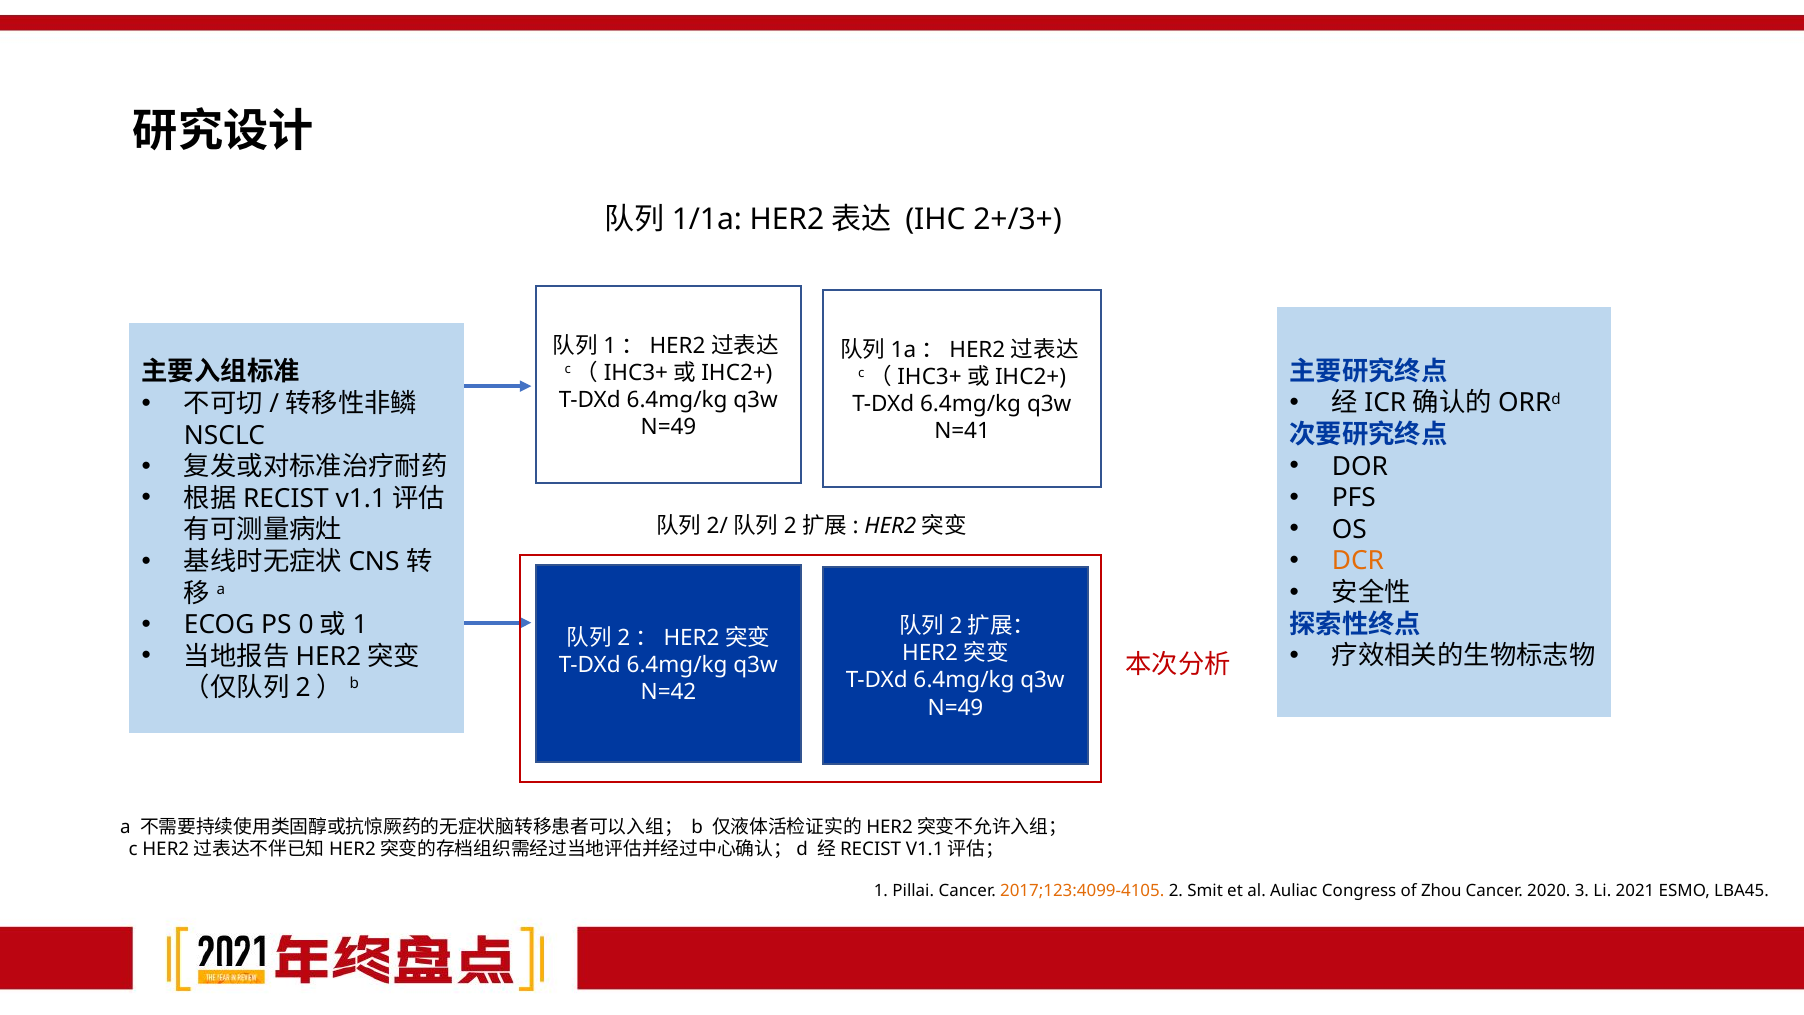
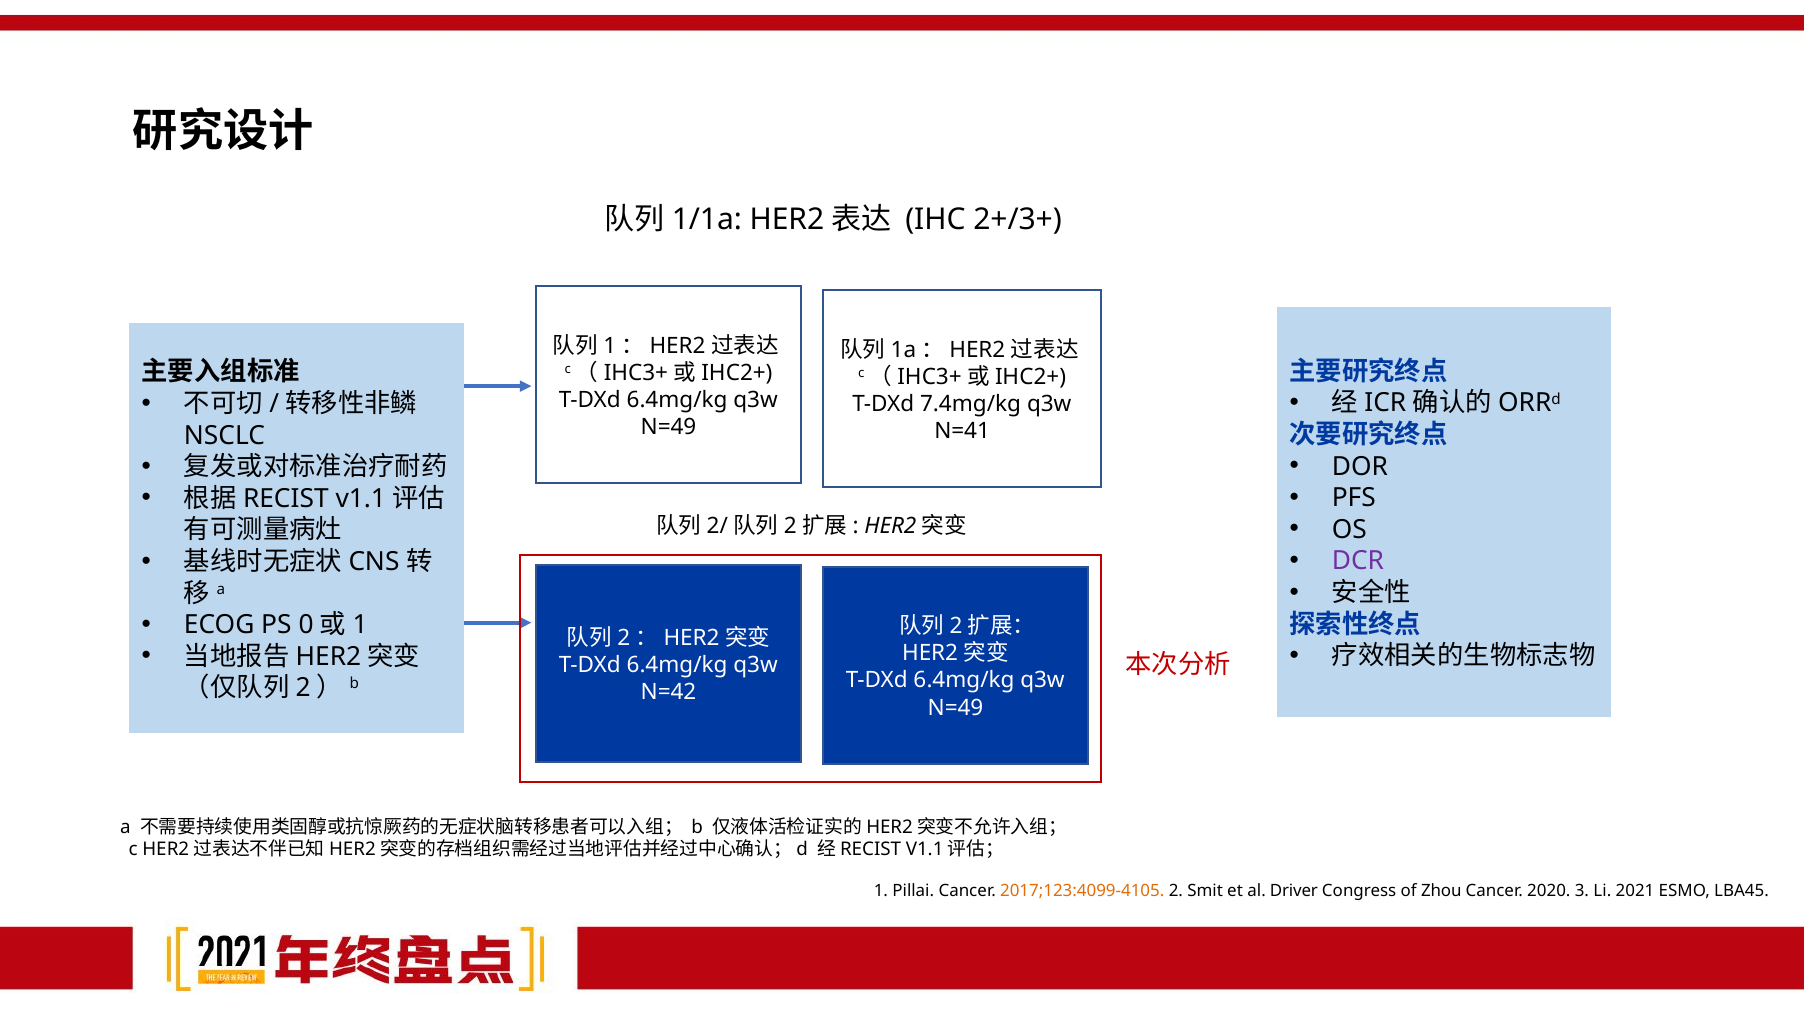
6.4mg/kg at (971, 404): 6.4mg/kg -> 7.4mg/kg
DCR colour: orange -> purple
Auliac: Auliac -> Driver
